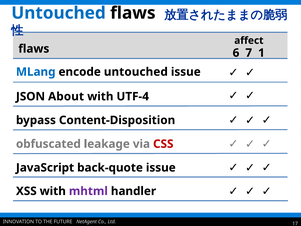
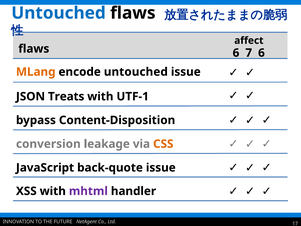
7 1: 1 -> 6
MLang colour: blue -> orange
About: About -> Treats
UTF-4: UTF-4 -> UTF-1
obfuscated: obfuscated -> conversion
CSS colour: red -> orange
